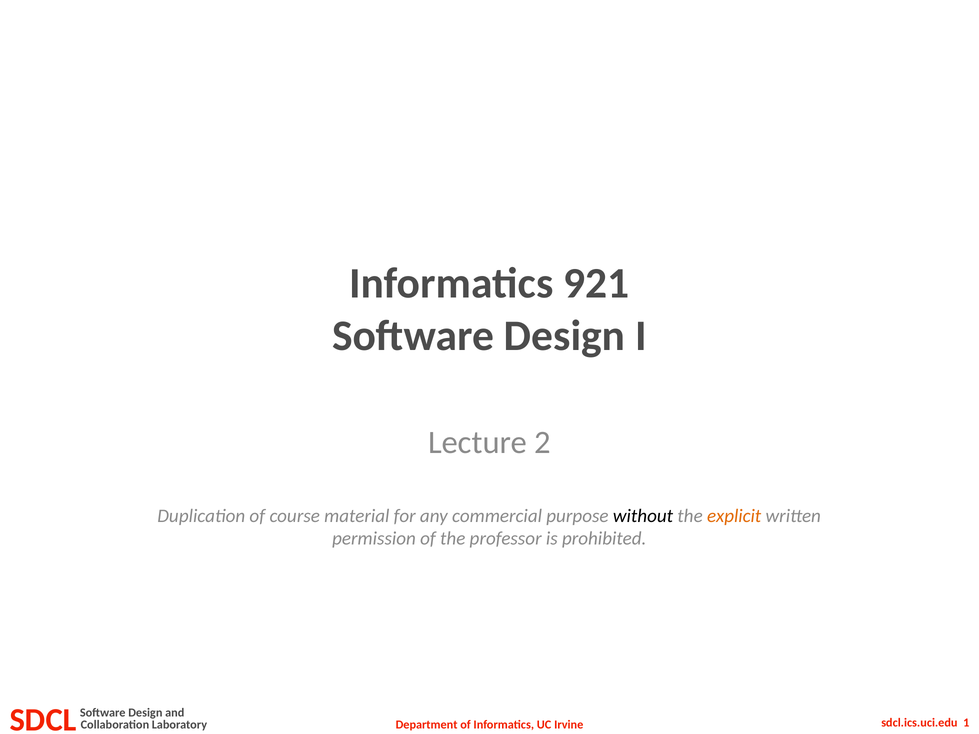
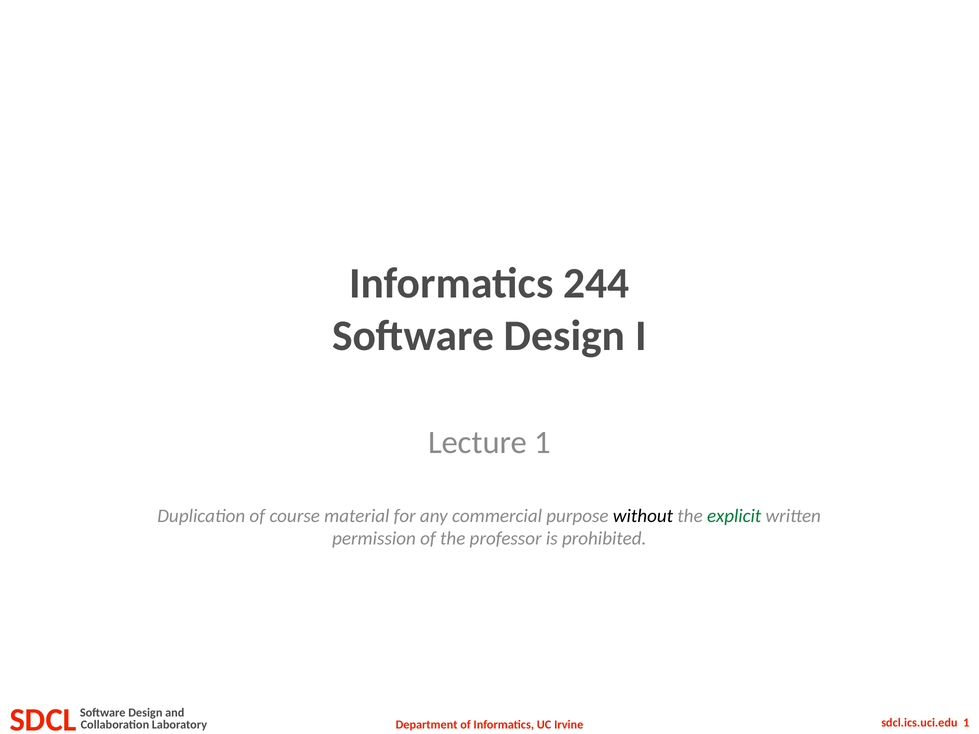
921: 921 -> 244
Lecture 2: 2 -> 1
explicit colour: orange -> green
